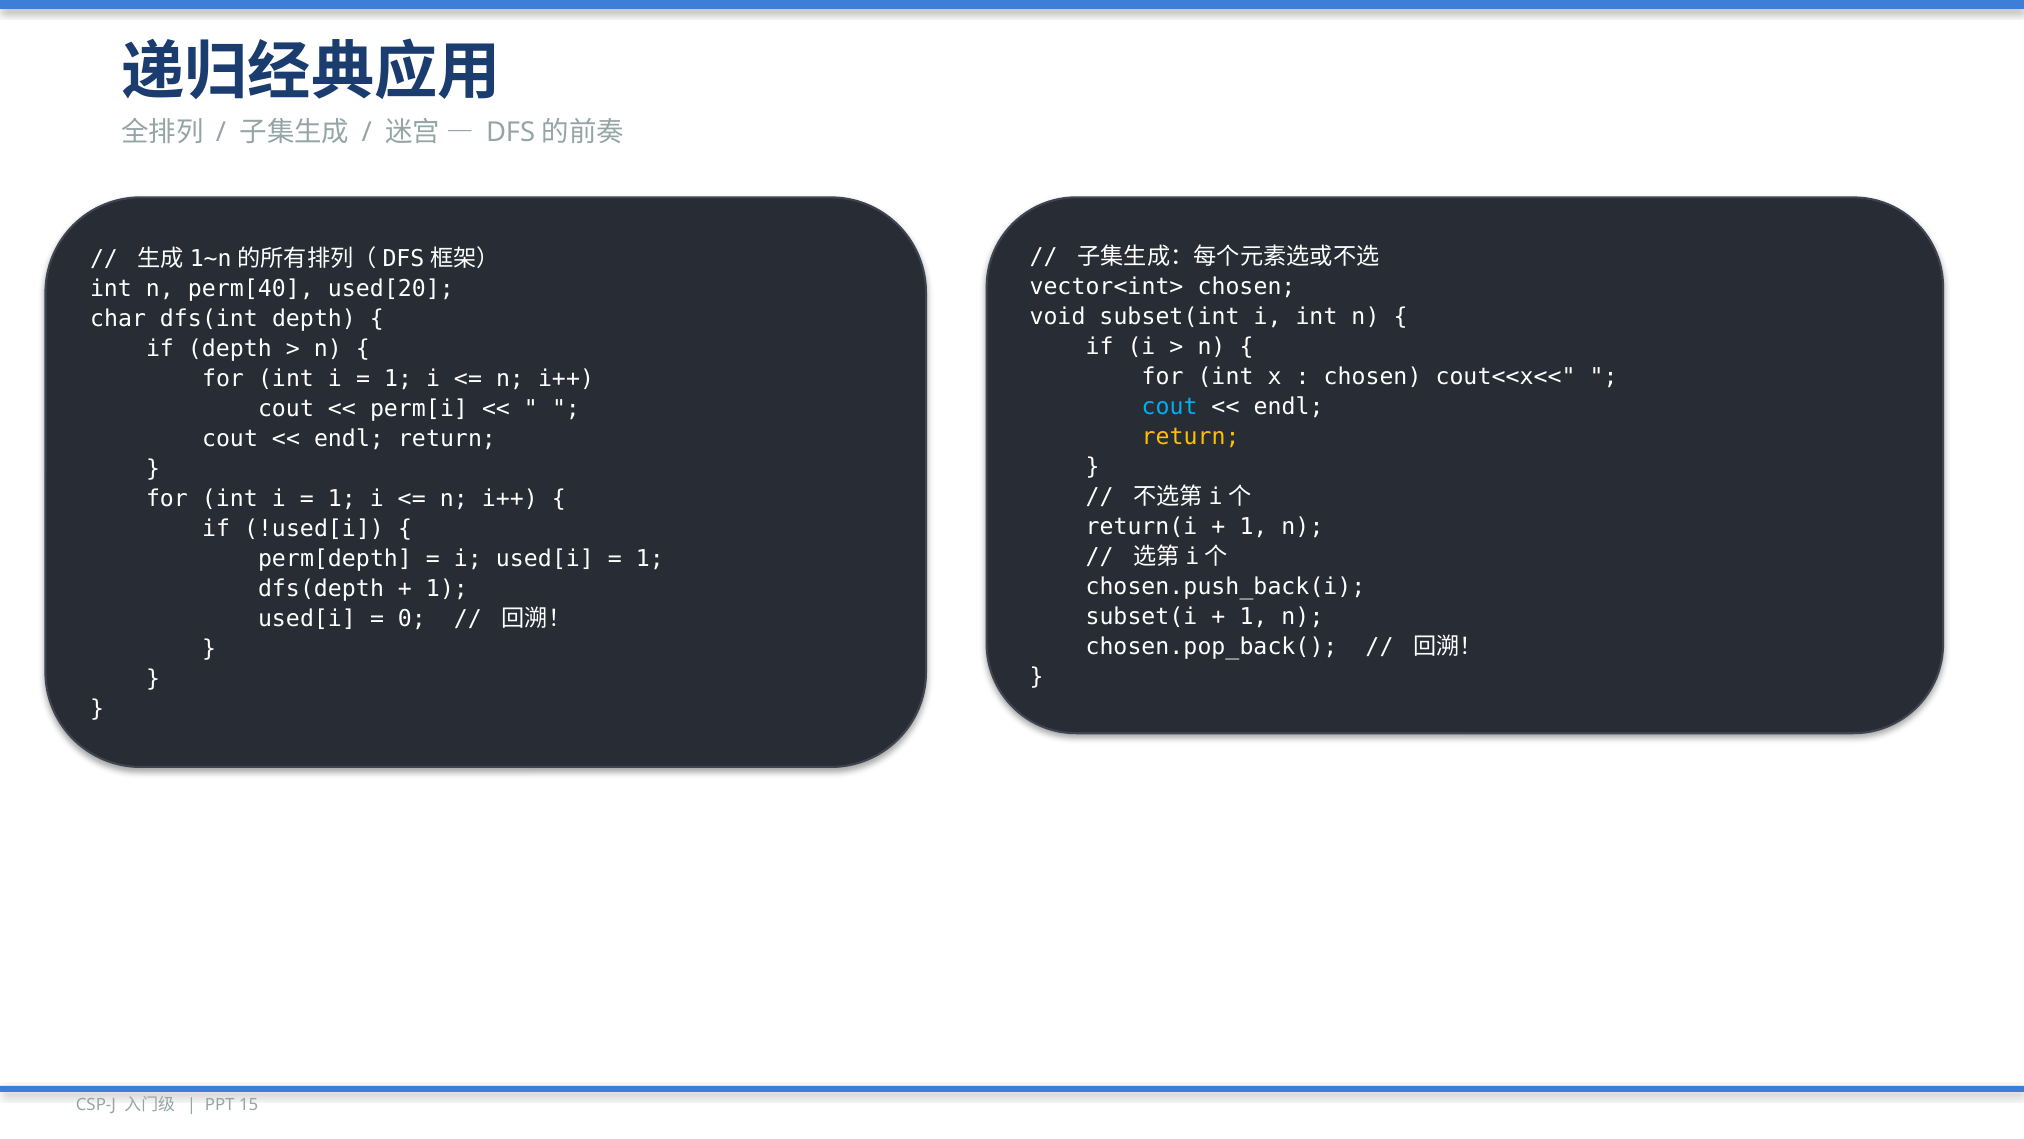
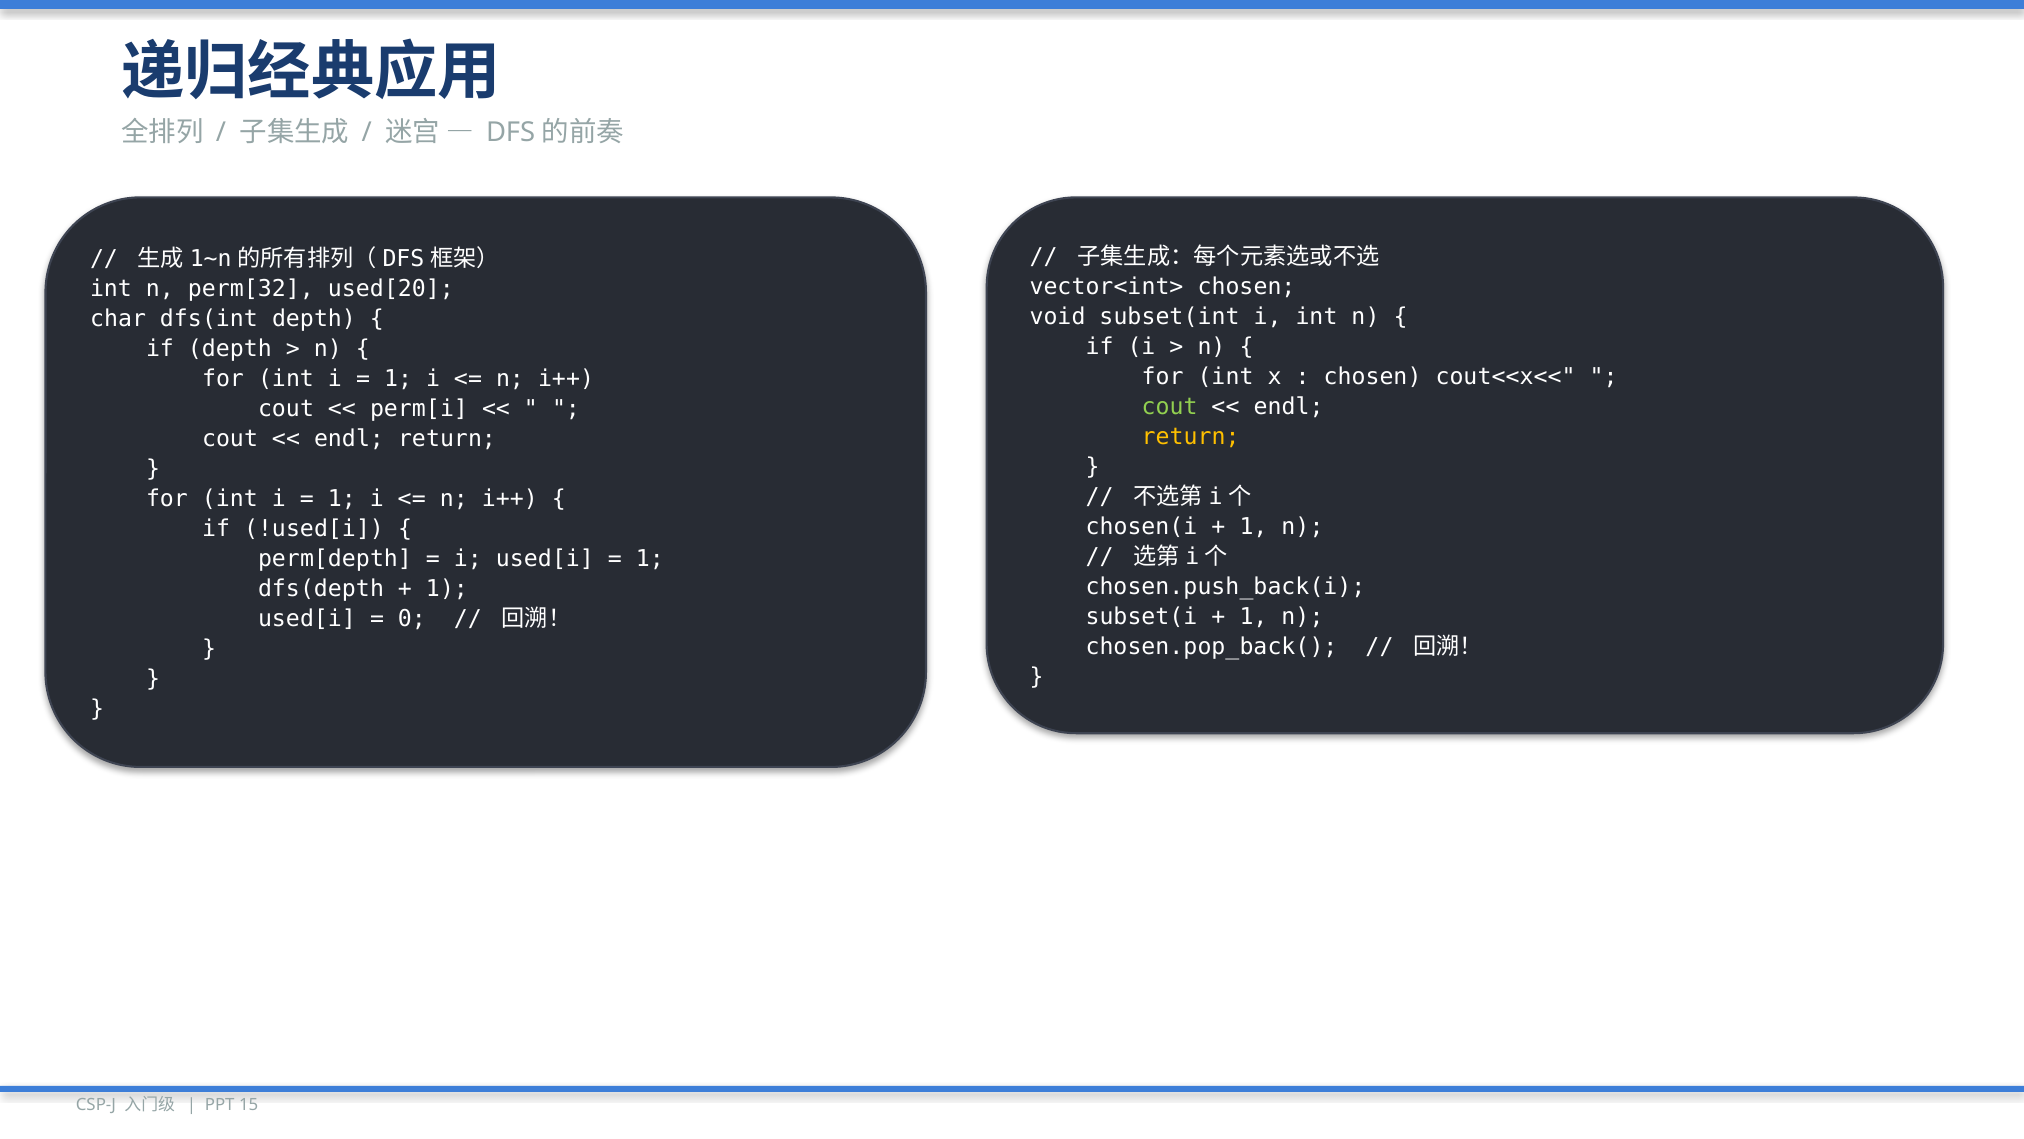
perm[40: perm[40 -> perm[32
cout at (1170, 407) colour: light blue -> light green
return(i: return(i -> chosen(i
